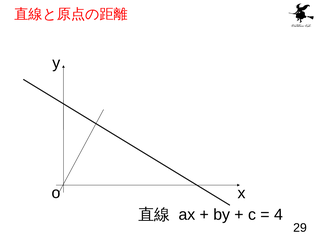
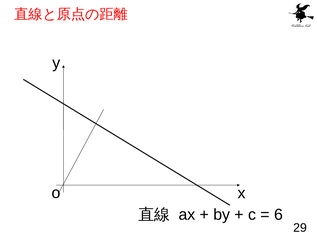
4: 4 -> 6
